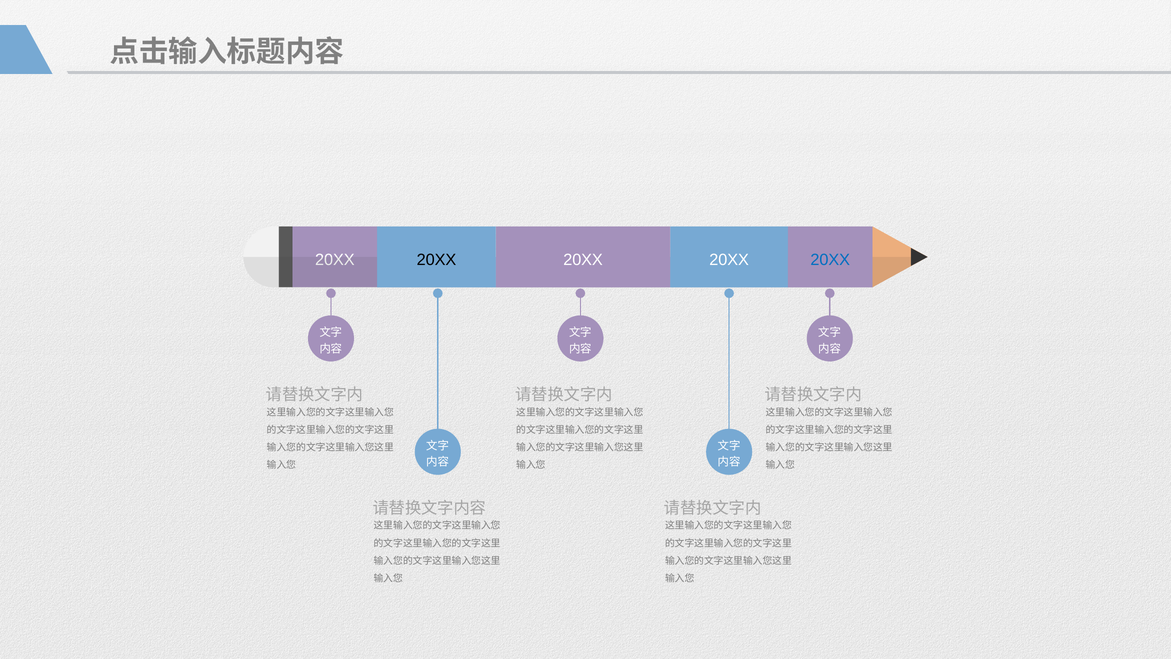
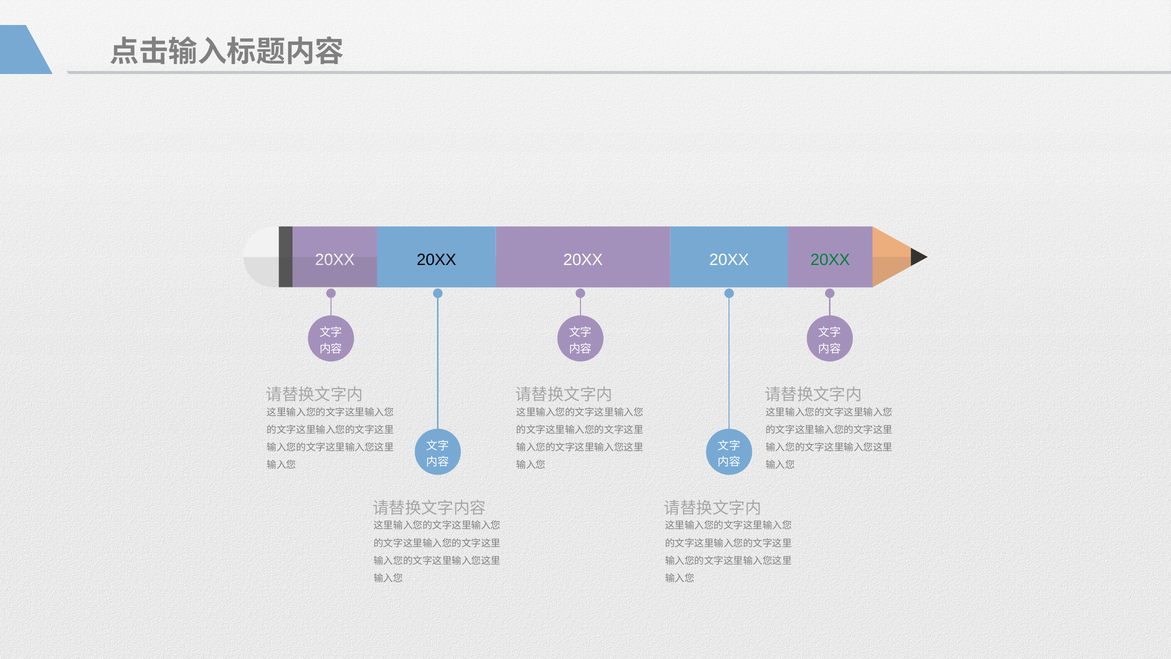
20XX at (830, 260) colour: blue -> green
